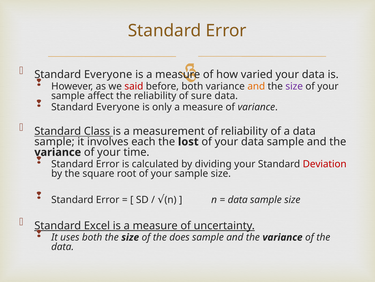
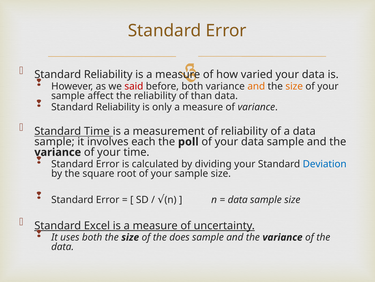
Everyone at (108, 74): Everyone -> Reliability
size at (294, 86) colour: purple -> orange
sure: sure -> than
Everyone at (118, 107): Everyone -> Reliability
Standard Class: Class -> Time
lost: lost -> poll
Deviation colour: red -> blue
